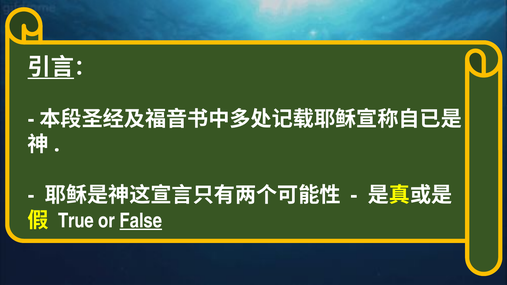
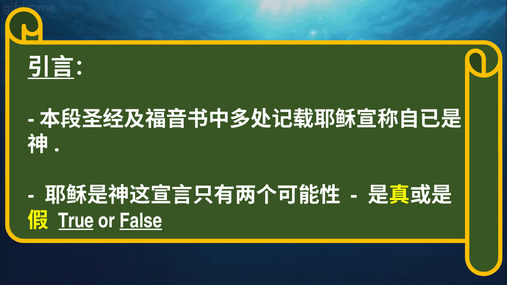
True underline: none -> present
